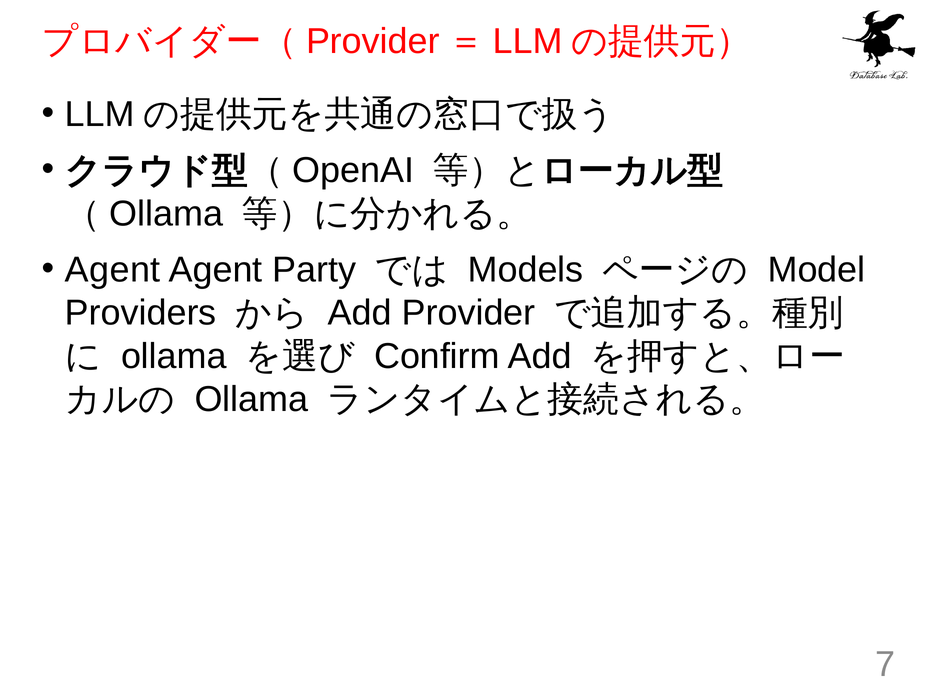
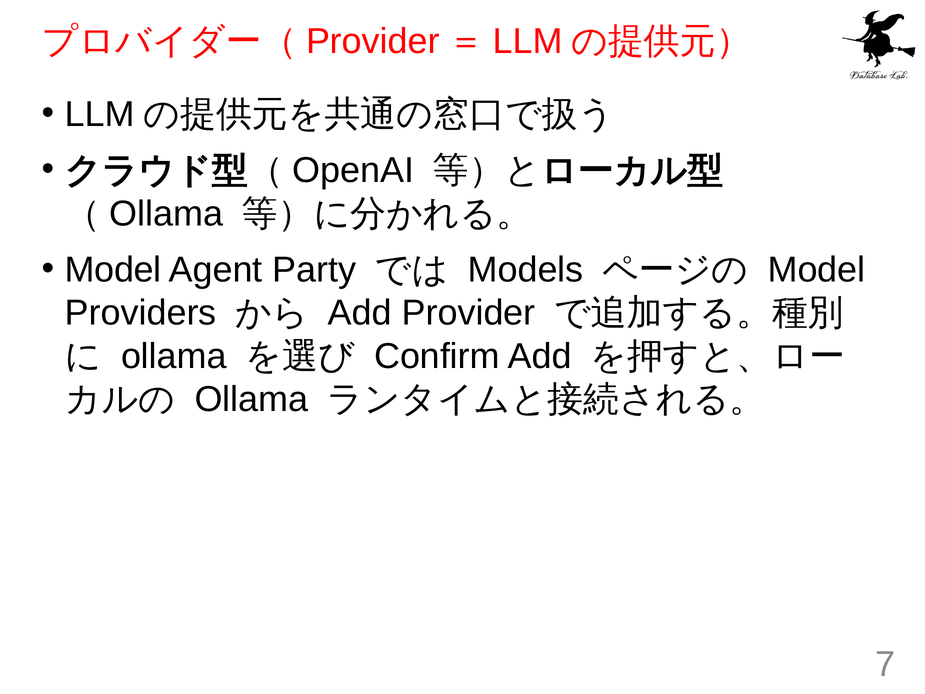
Agent at (113, 270): Agent -> Model
